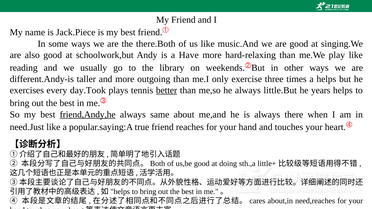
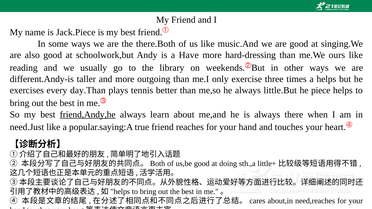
hard-relaxing: hard-relaxing -> hard-dressing
play: play -> ours
day.Took: day.Took -> day.Than
better underline: present -> none
years: years -> piece
same: same -> learn
